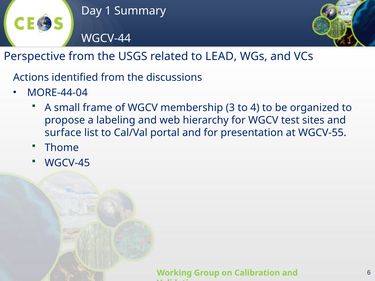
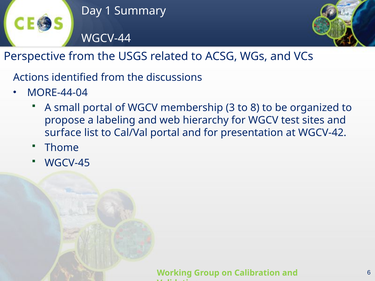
LEAD: LEAD -> ACSG
small frame: frame -> portal
4: 4 -> 8
WGCV-55: WGCV-55 -> WGCV-42
